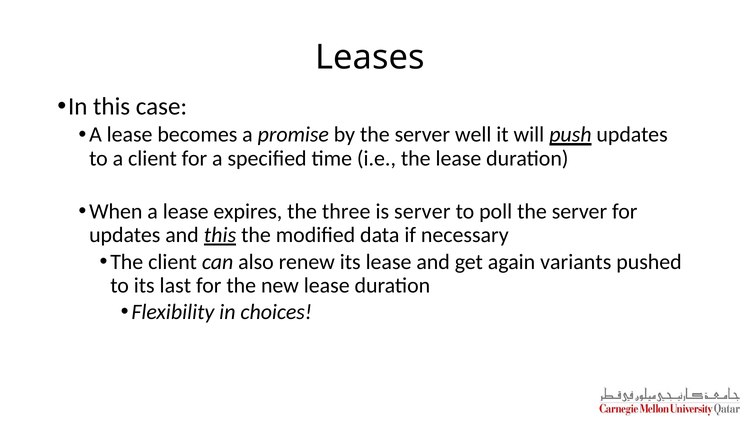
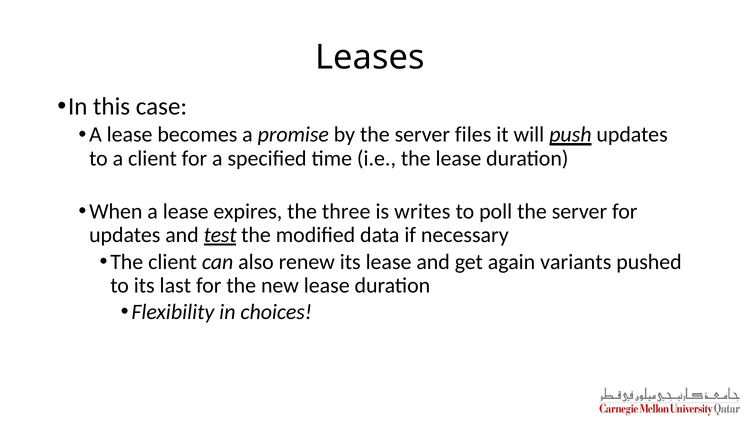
well: well -> files
is server: server -> writes
and this: this -> test
